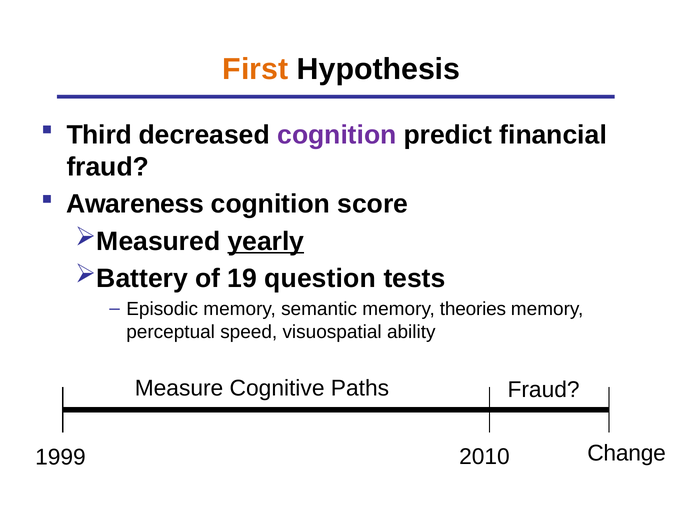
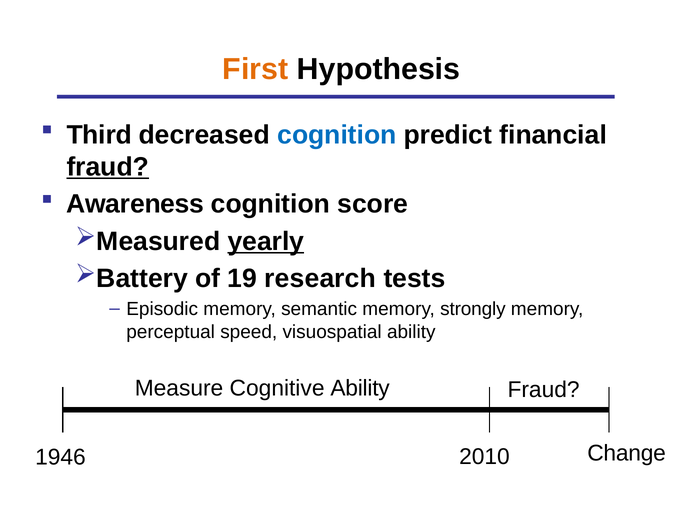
cognition at (337, 135) colour: purple -> blue
fraud at (108, 167) underline: none -> present
question: question -> research
theories: theories -> strongly
Cognitive Paths: Paths -> Ability
1999: 1999 -> 1946
